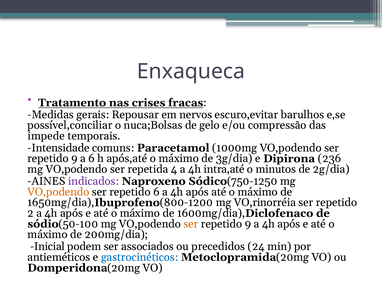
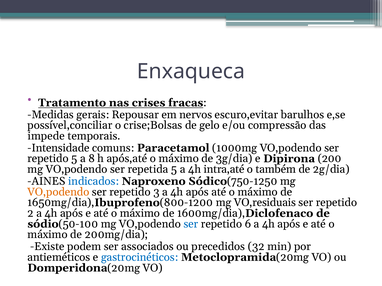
nuca;Bolsas: nuca;Bolsas -> crise;Bolsas
9 at (74, 159): 9 -> 5
a 6: 6 -> 8
236: 236 -> 200
repetida 4: 4 -> 5
minutos: minutos -> também
indicados colour: purple -> blue
repetido 6: 6 -> 3
VO,rinorréia: VO,rinorréia -> VO,residuais
ser at (191, 224) colour: orange -> blue
9 at (248, 224): 9 -> 6
Inicial: Inicial -> Existe
24: 24 -> 32
